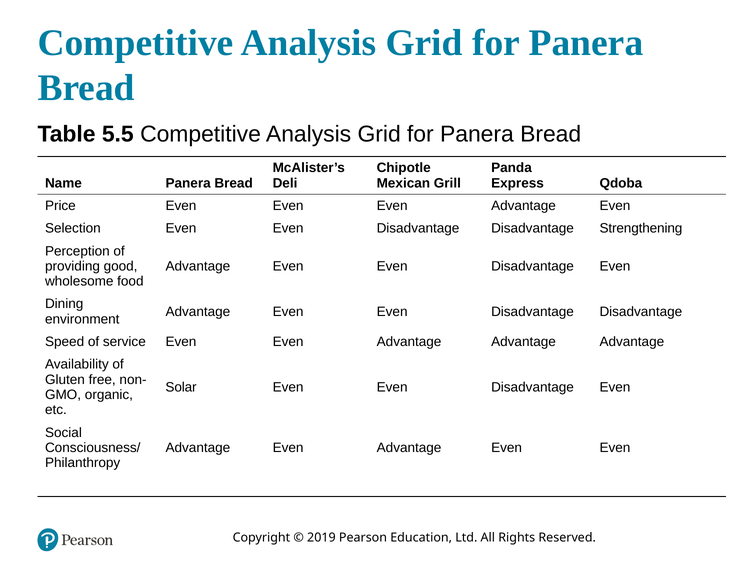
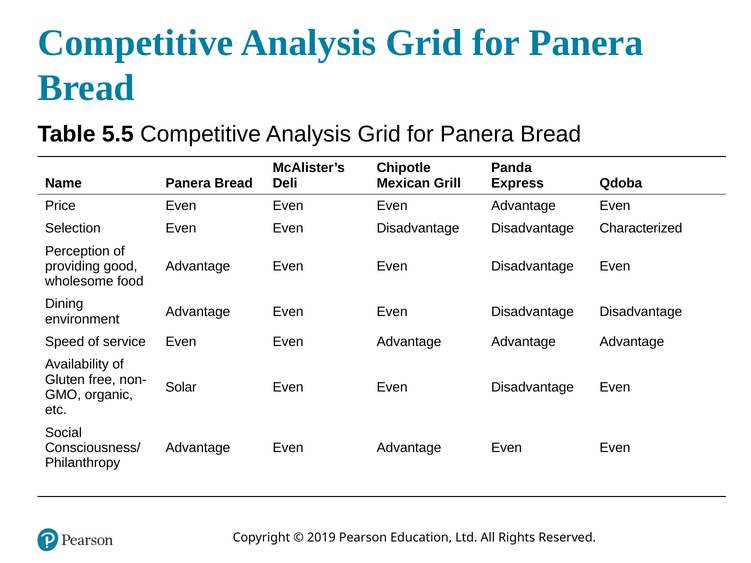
Strengthening: Strengthening -> Characterized
